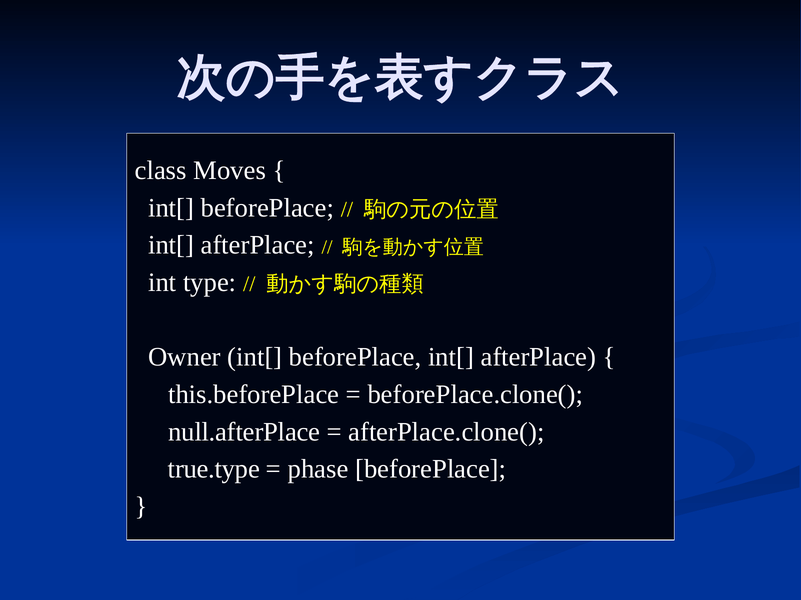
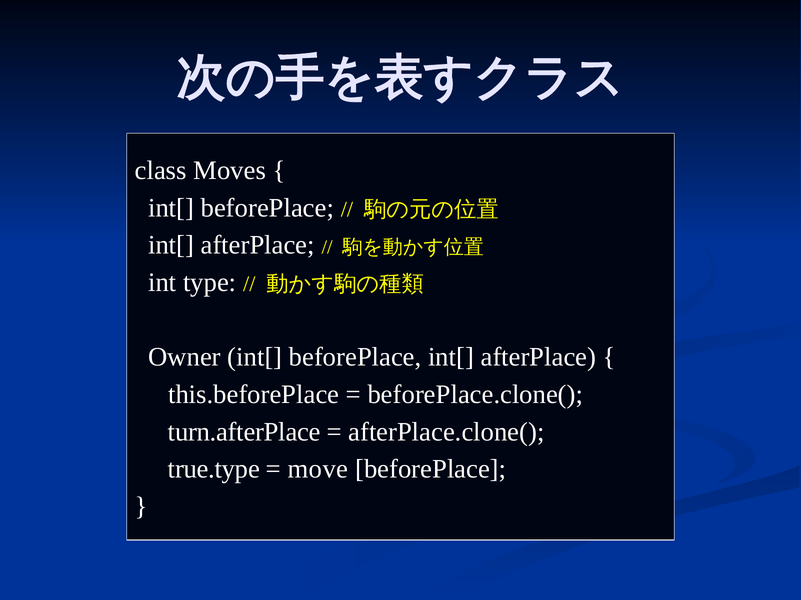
null.afterPlace: null.afterPlace -> turn.afterPlace
phase: phase -> move
